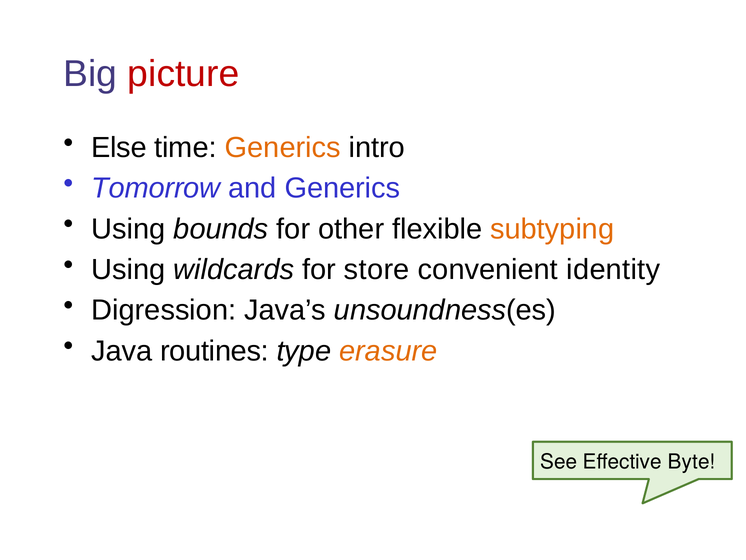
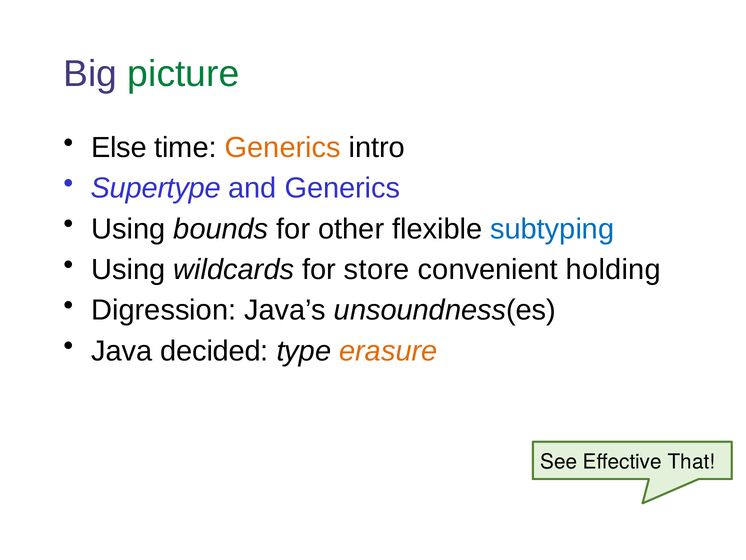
picture colour: red -> green
Tomorrow: Tomorrow -> Supertype
subtyping colour: orange -> blue
identity: identity -> holding
routines: routines -> decided
Byte: Byte -> That
